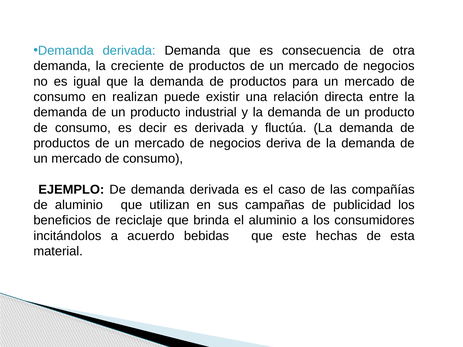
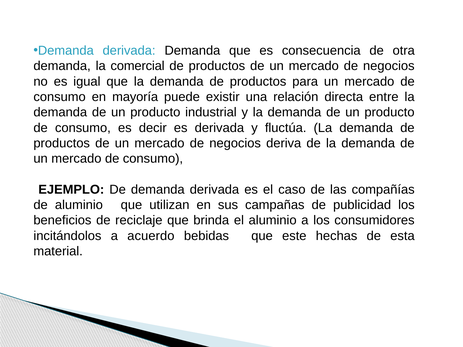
creciente: creciente -> comercial
realizan: realizan -> mayoría
